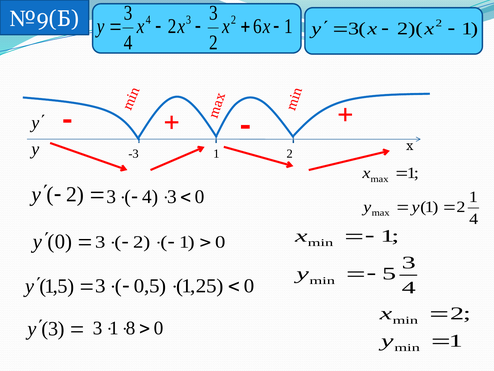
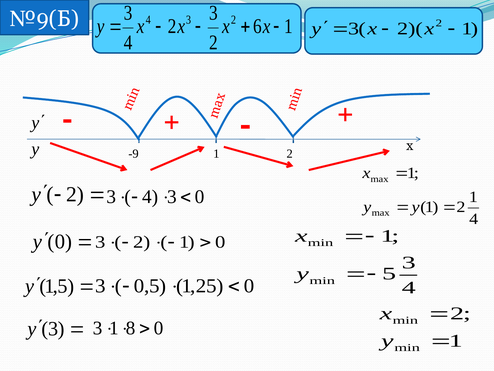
-3: -3 -> -9
